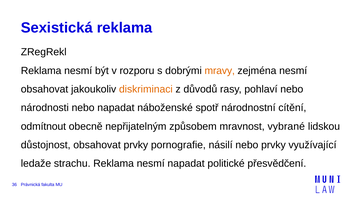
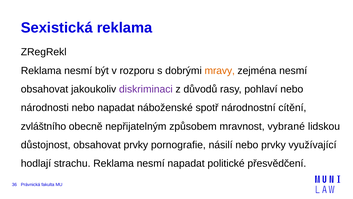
diskriminaci colour: orange -> purple
odmítnout: odmítnout -> zvláštního
ledaže: ledaže -> hodlají
